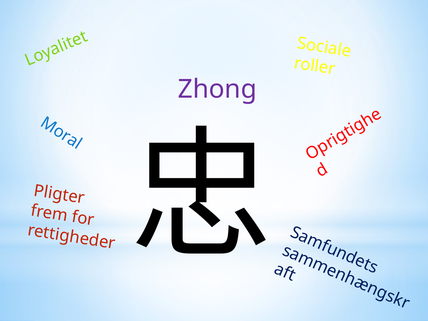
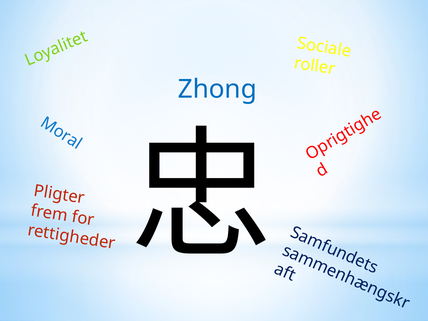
Zhong colour: purple -> blue
